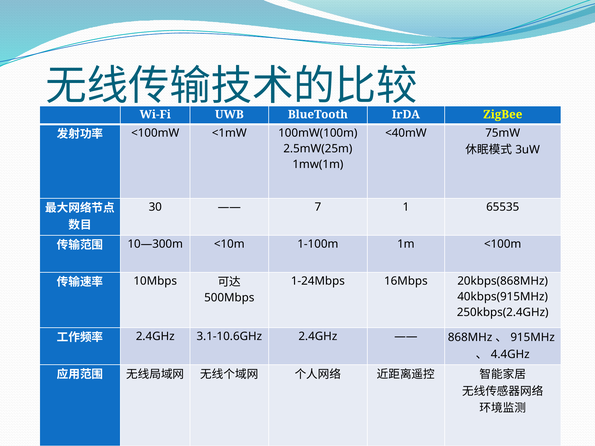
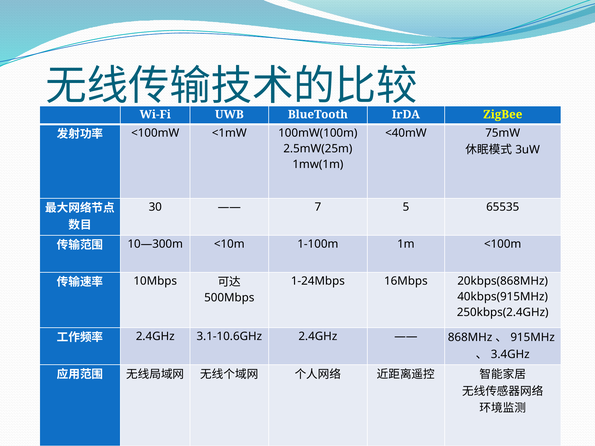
1: 1 -> 5
4.4GHz: 4.4GHz -> 3.4GHz
